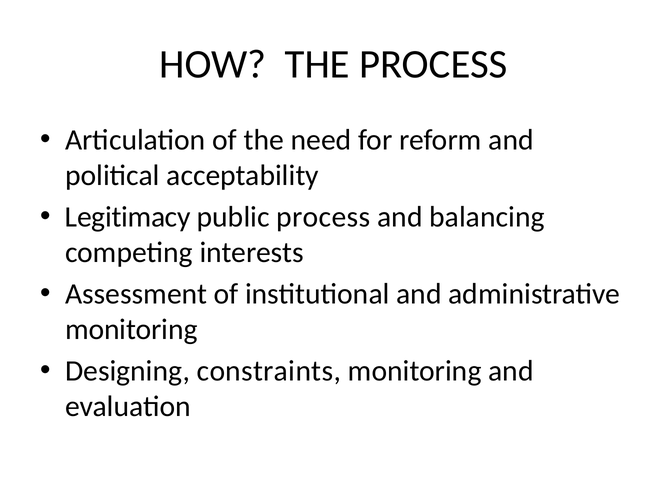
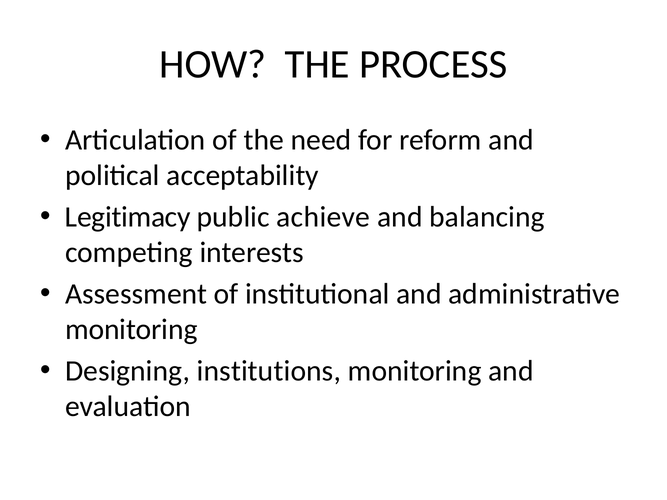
public process: process -> achieve
constraints: constraints -> institutions
